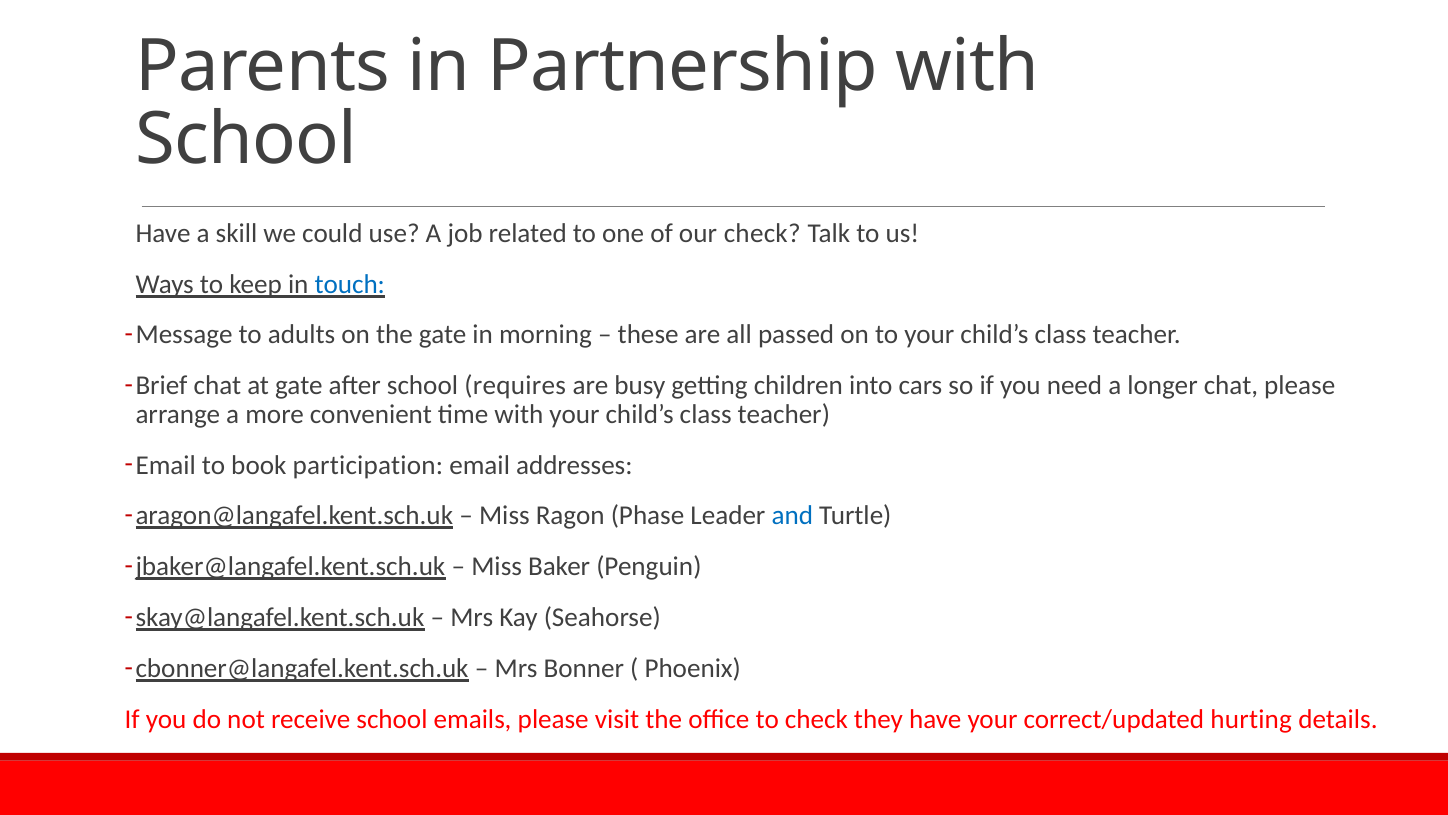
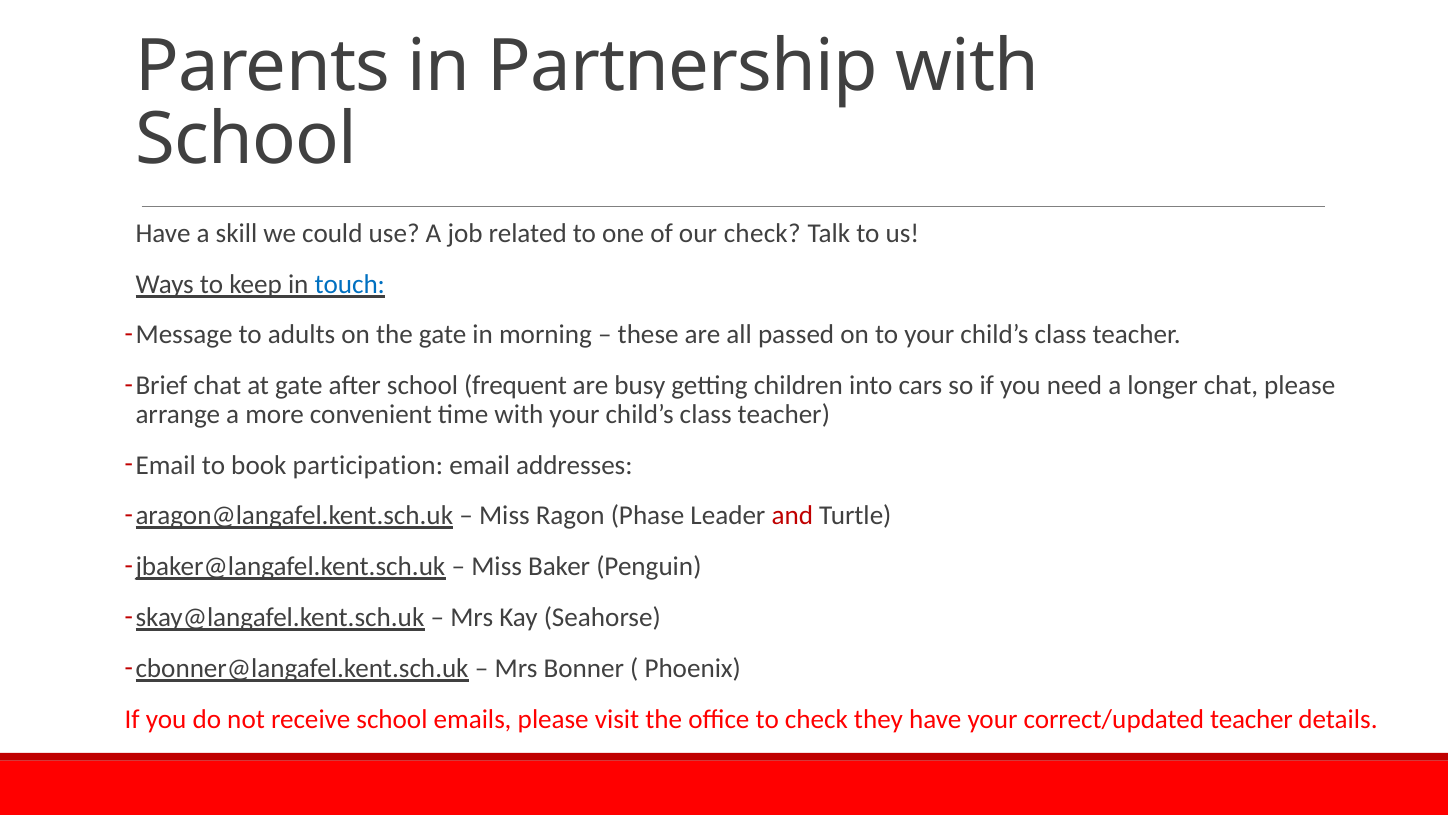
requires: requires -> frequent
and colour: blue -> red
correct/updated hurting: hurting -> teacher
